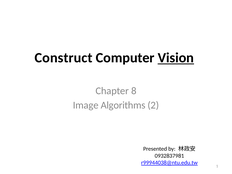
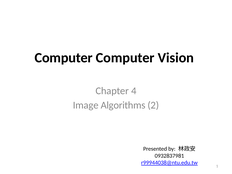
Construct at (64, 58): Construct -> Computer
Vision underline: present -> none
8: 8 -> 4
